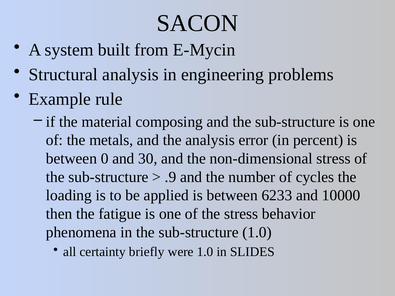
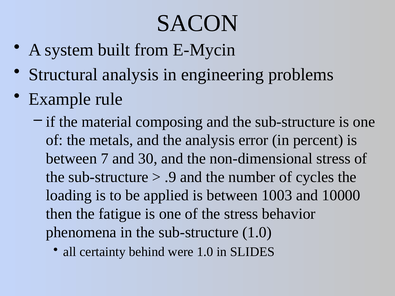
0: 0 -> 7
6233: 6233 -> 1003
briefly: briefly -> behind
